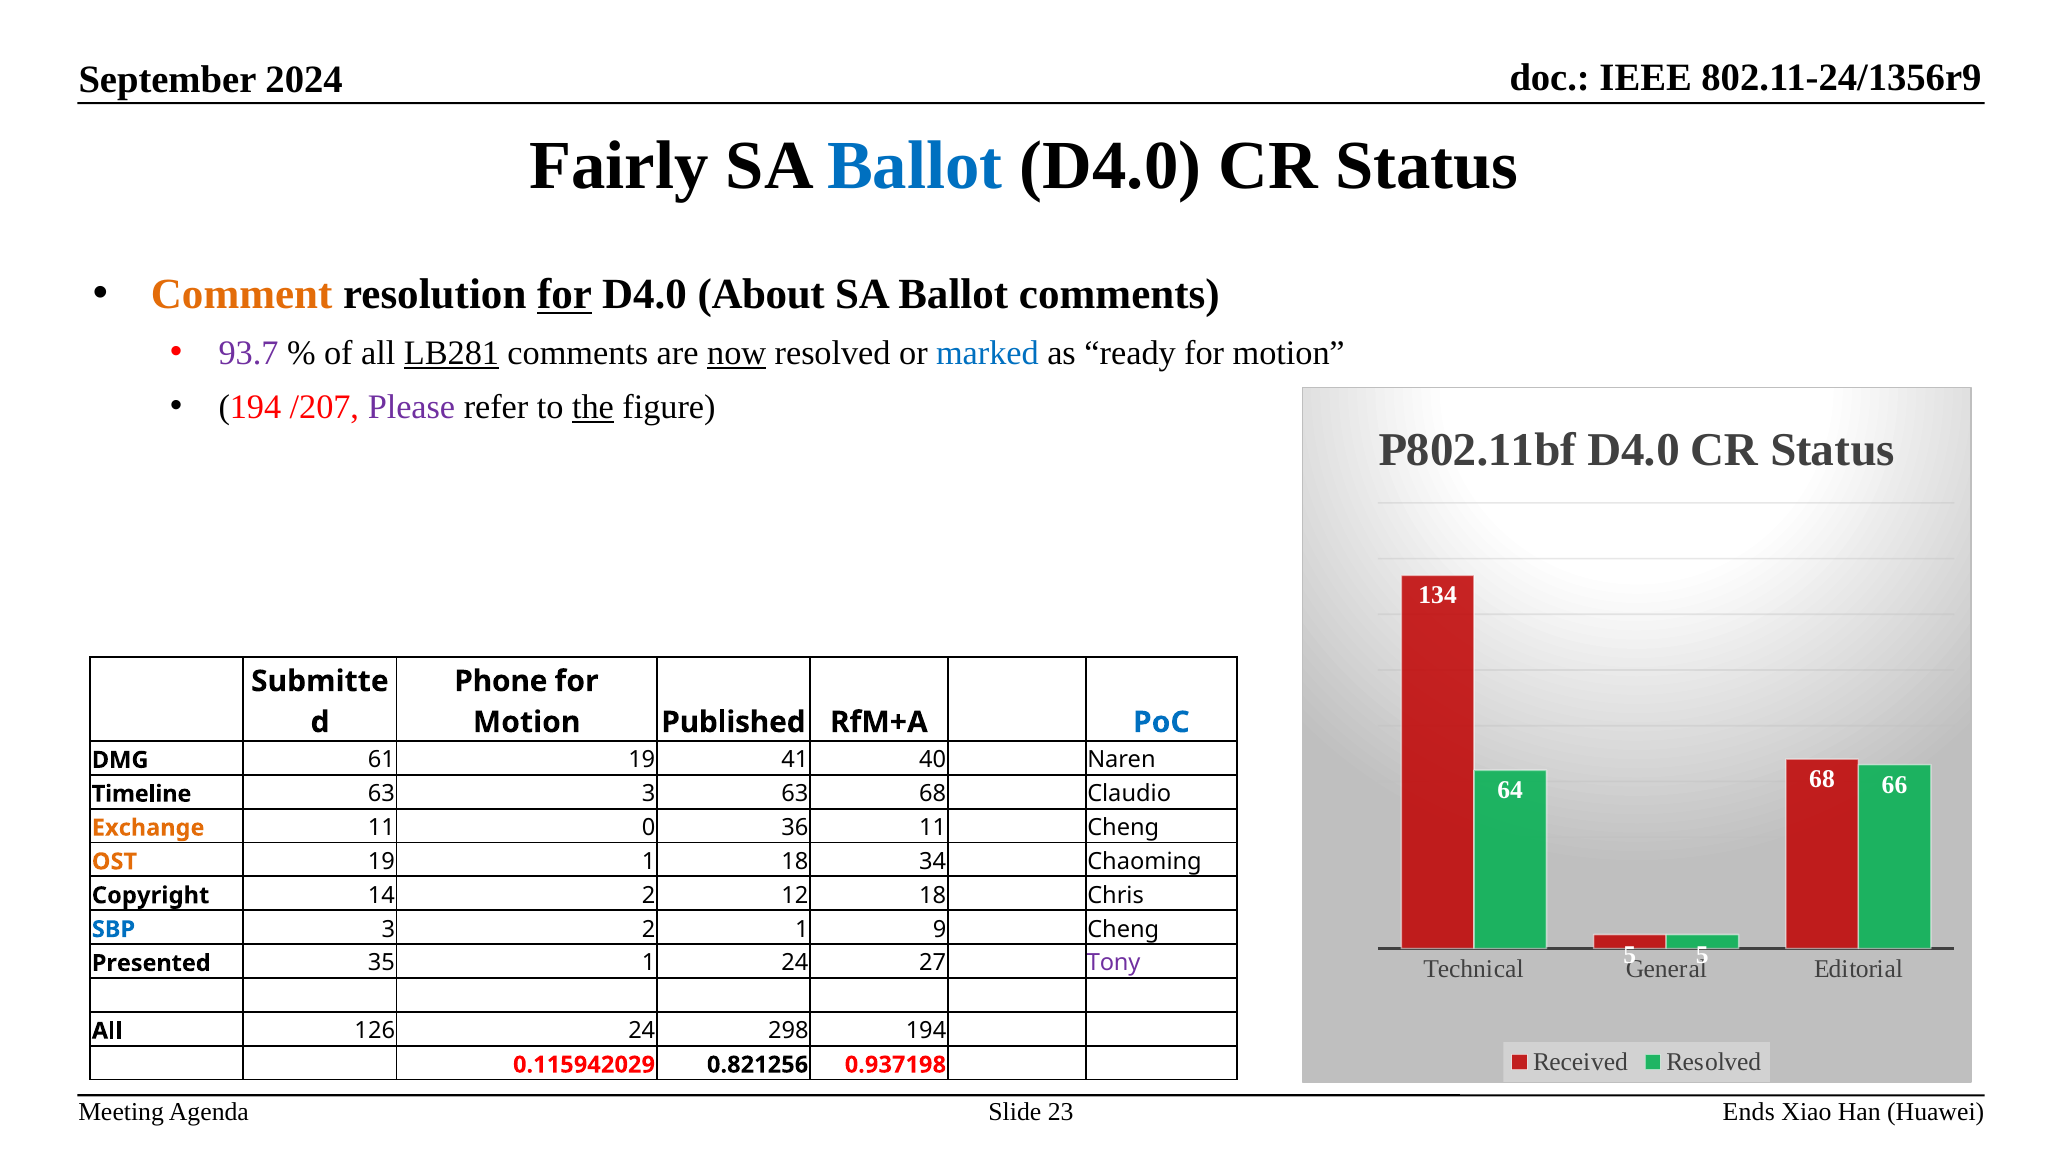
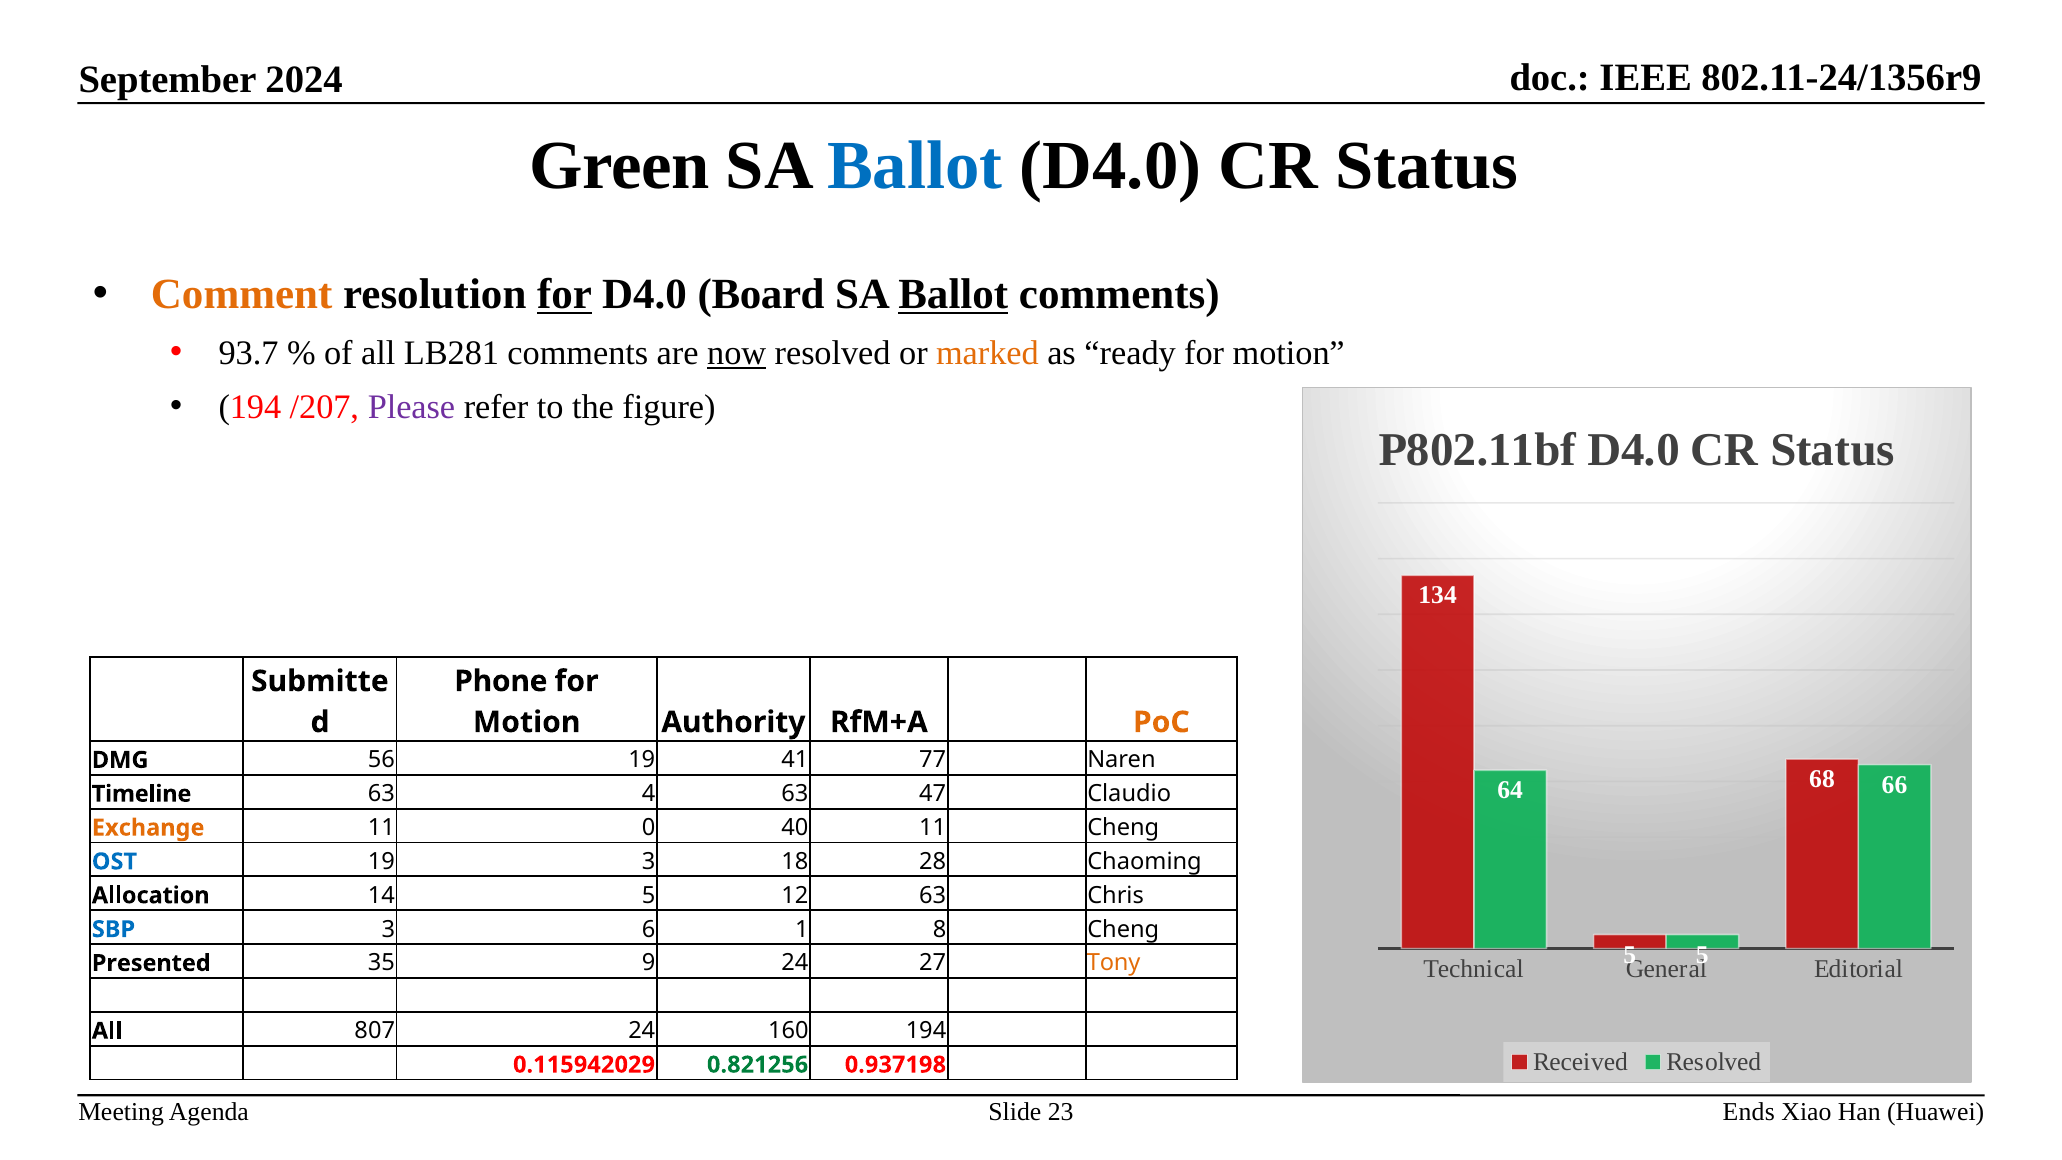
Fairly: Fairly -> Green
About: About -> Board
Ballot at (953, 294) underline: none -> present
93.7 colour: purple -> black
LB281 underline: present -> none
marked colour: blue -> orange
the underline: present -> none
Published: Published -> Authority
PoC colour: blue -> orange
61: 61 -> 56
40: 40 -> 77
63 3: 3 -> 4
63 68: 68 -> 47
36: 36 -> 40
OST colour: orange -> blue
19 1: 1 -> 3
34: 34 -> 28
Copyright: Copyright -> Allocation
14 2: 2 -> 5
12 18: 18 -> 63
3 2: 2 -> 6
9: 9 -> 8
35 1: 1 -> 9
Tony colour: purple -> orange
126: 126 -> 807
298: 298 -> 160
0.821256 colour: black -> green
